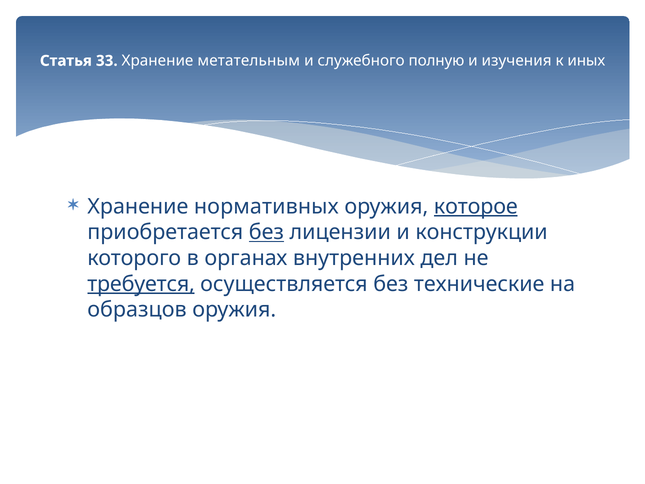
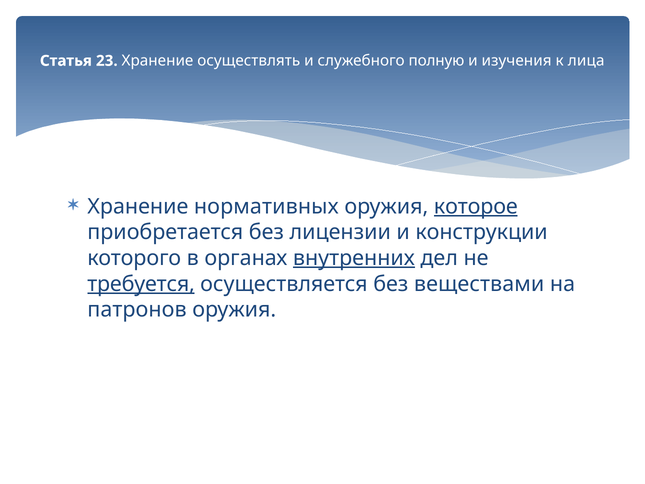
33: 33 -> 23
метательным: метательным -> осуществлять
иных: иных -> лица
без at (266, 232) underline: present -> none
внутренних underline: none -> present
технические: технические -> веществами
образцов: образцов -> патронов
